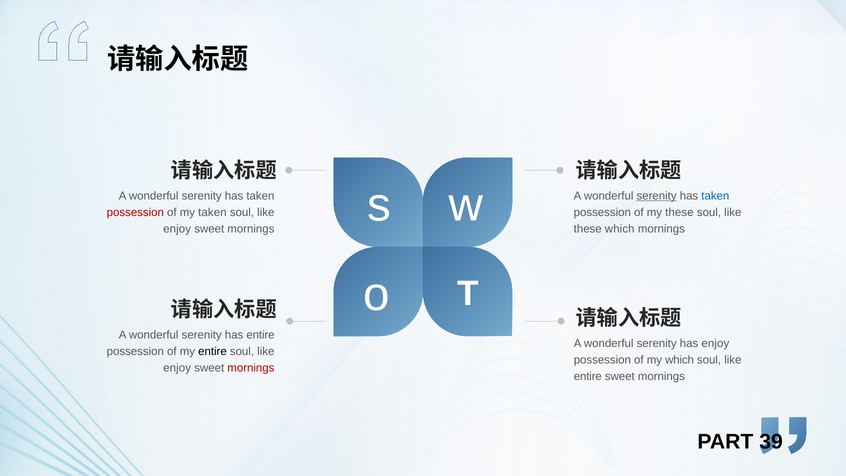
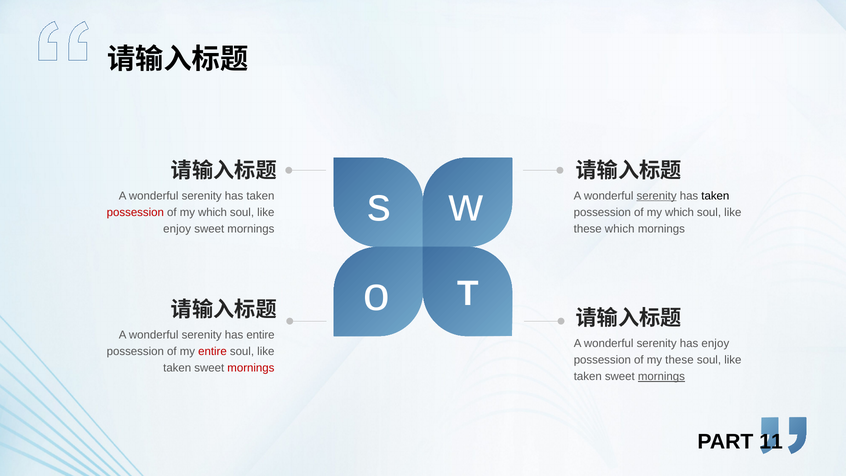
taken at (715, 196) colour: blue -> black
taken at (212, 212): taken -> which
these at (679, 212): these -> which
entire at (212, 351) colour: black -> red
my which: which -> these
enjoy at (177, 368): enjoy -> taken
entire at (588, 376): entire -> taken
mornings at (661, 376) underline: none -> present
39: 39 -> 11
